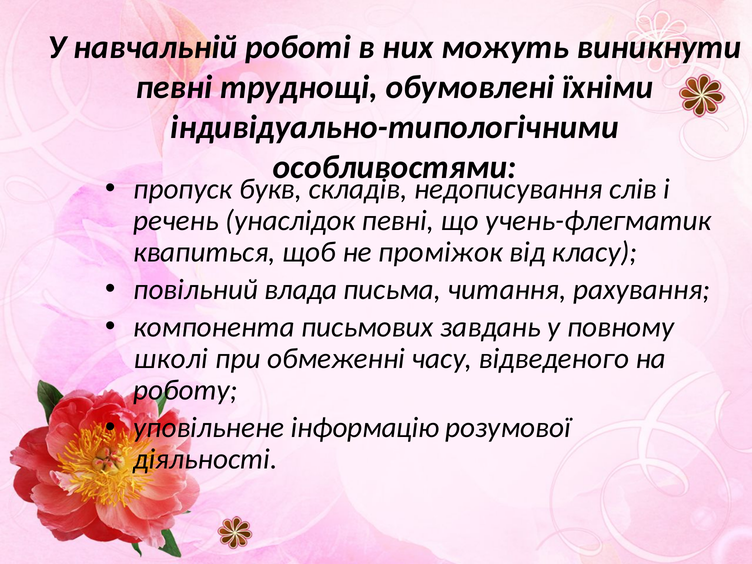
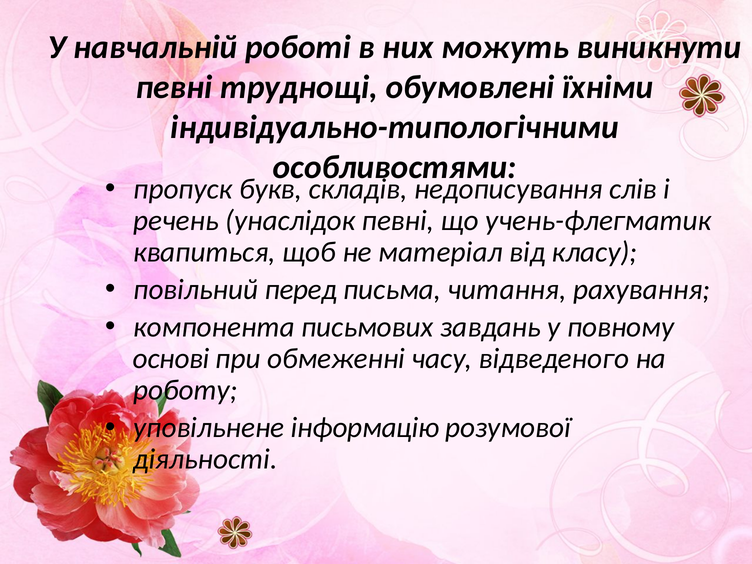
проміжок: проміжок -> матеріал
влада: влада -> перед
школі: школі -> основі
